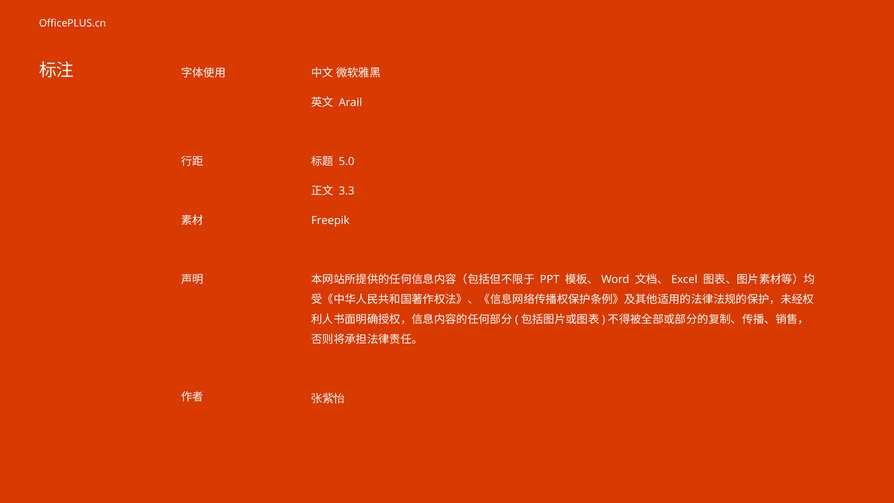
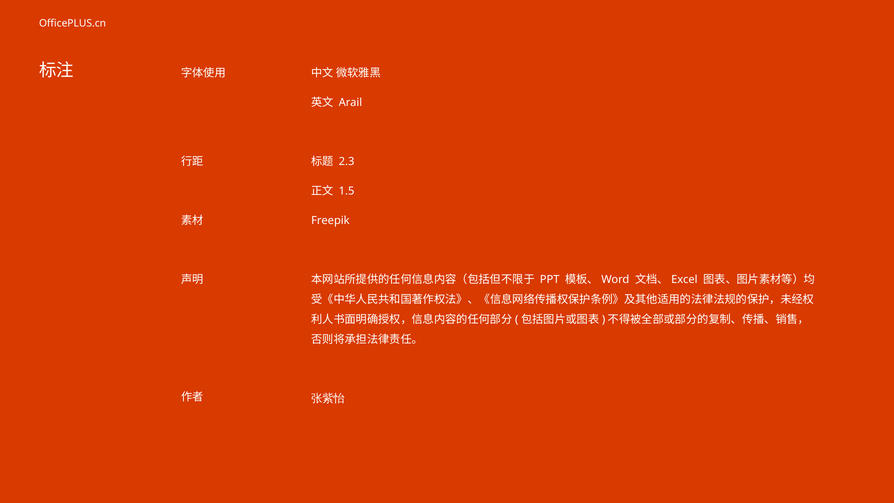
5.0: 5.0 -> 2.3
3.3: 3.3 -> 1.5
